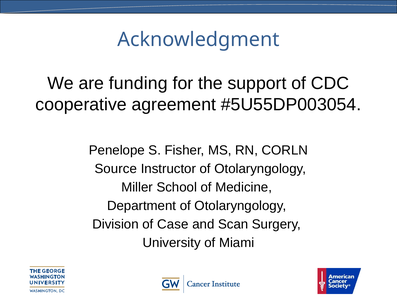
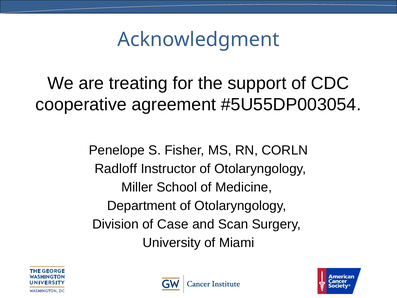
funding: funding -> treating
Source: Source -> Radloff
